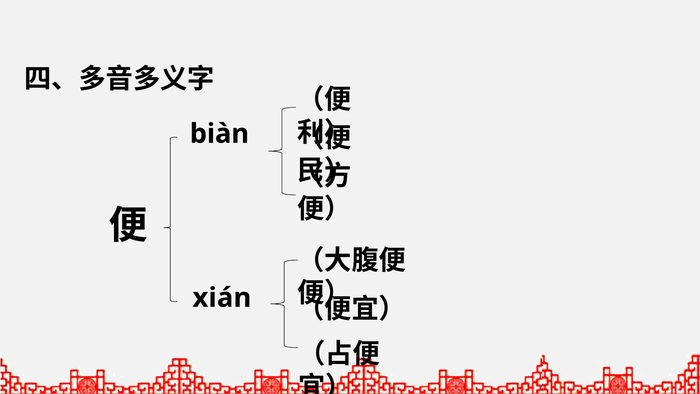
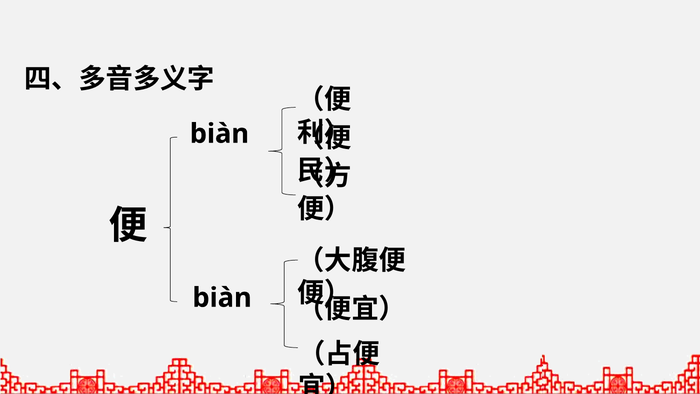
xián at (222, 298): xián -> biàn
